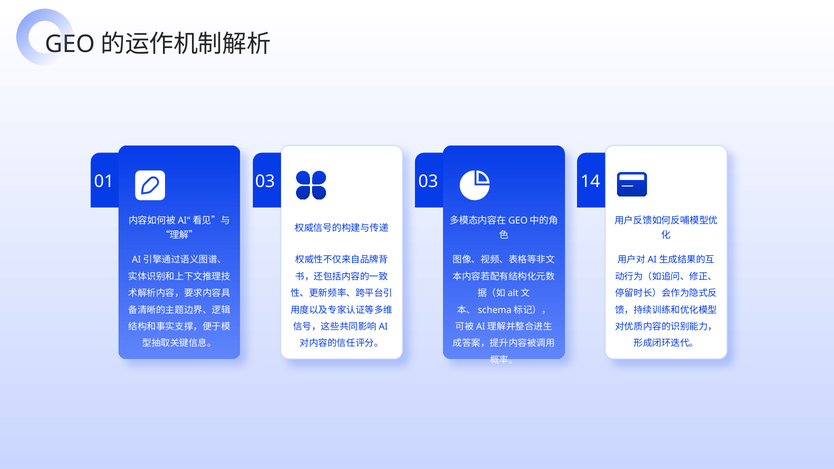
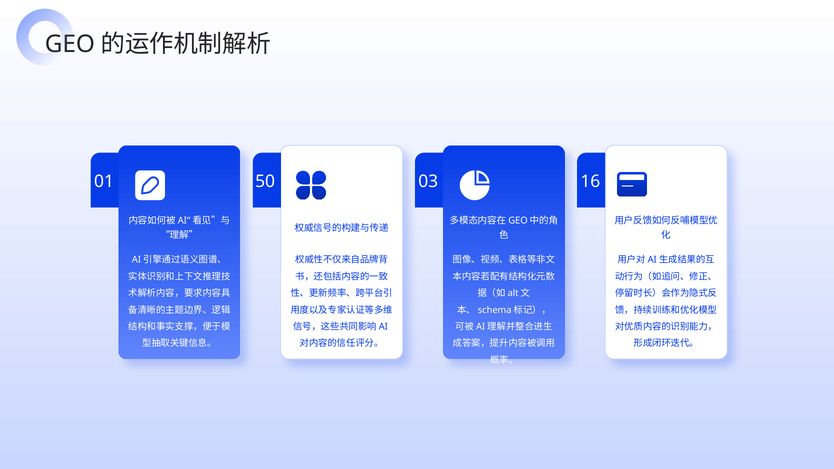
01 03: 03 -> 50
14: 14 -> 16
